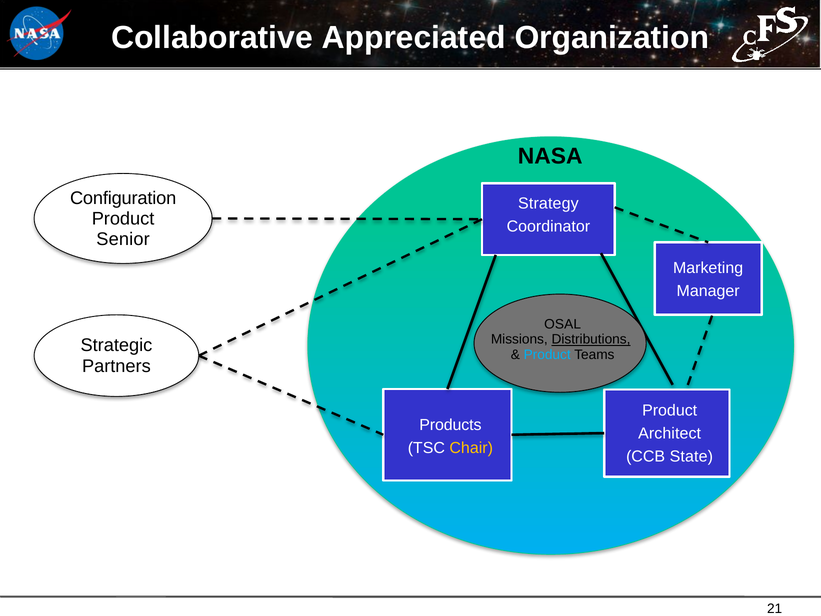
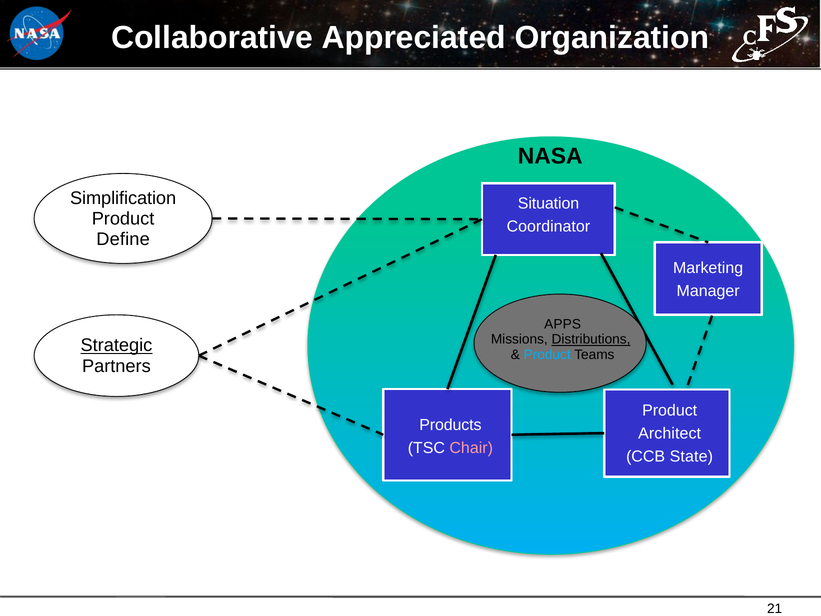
Configuration: Configuration -> Simplification
Strategy: Strategy -> Situation
Senior: Senior -> Define
OSAL: OSAL -> APPS
Strategic underline: none -> present
Chair colour: yellow -> pink
